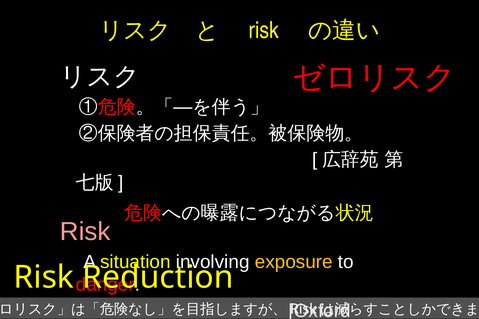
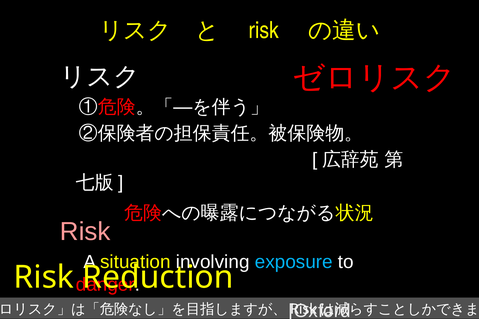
exposure colour: yellow -> light blue
